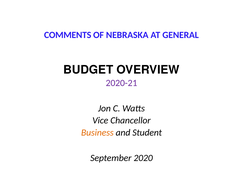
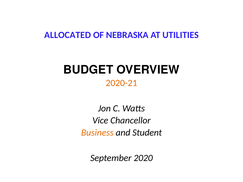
COMMENTS: COMMENTS -> ALLOCATED
GENERAL: GENERAL -> UTILITIES
2020-21 colour: purple -> orange
